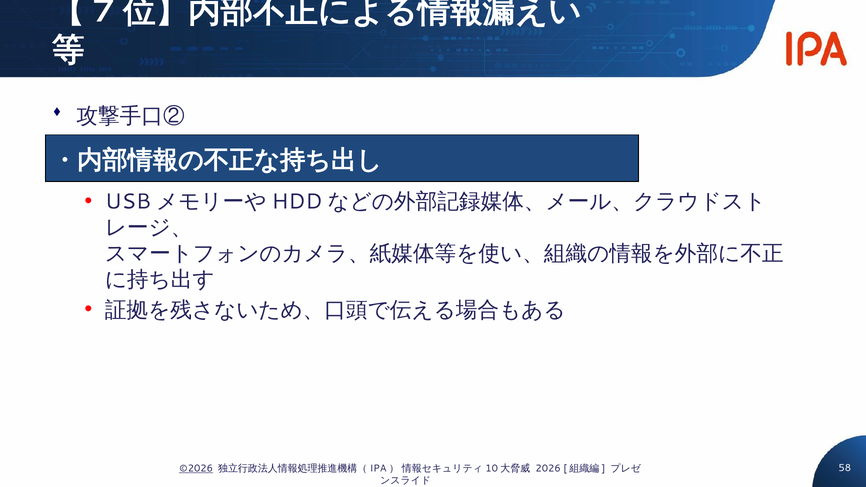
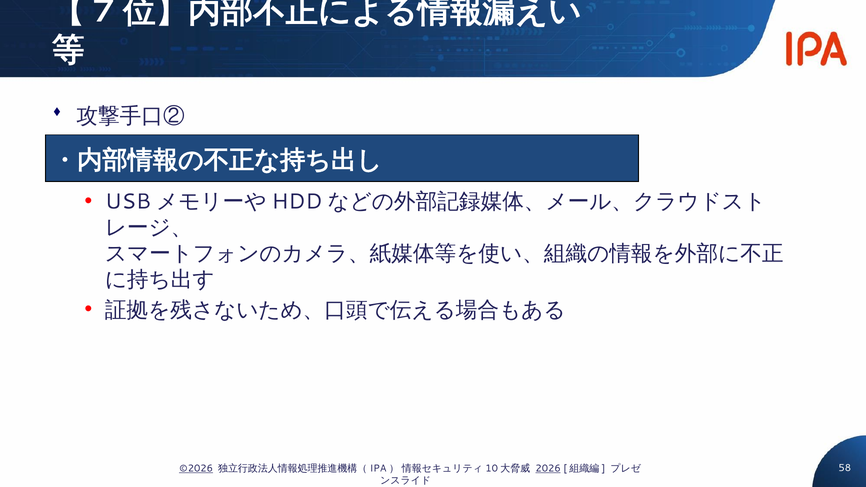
2026 underline: none -> present
